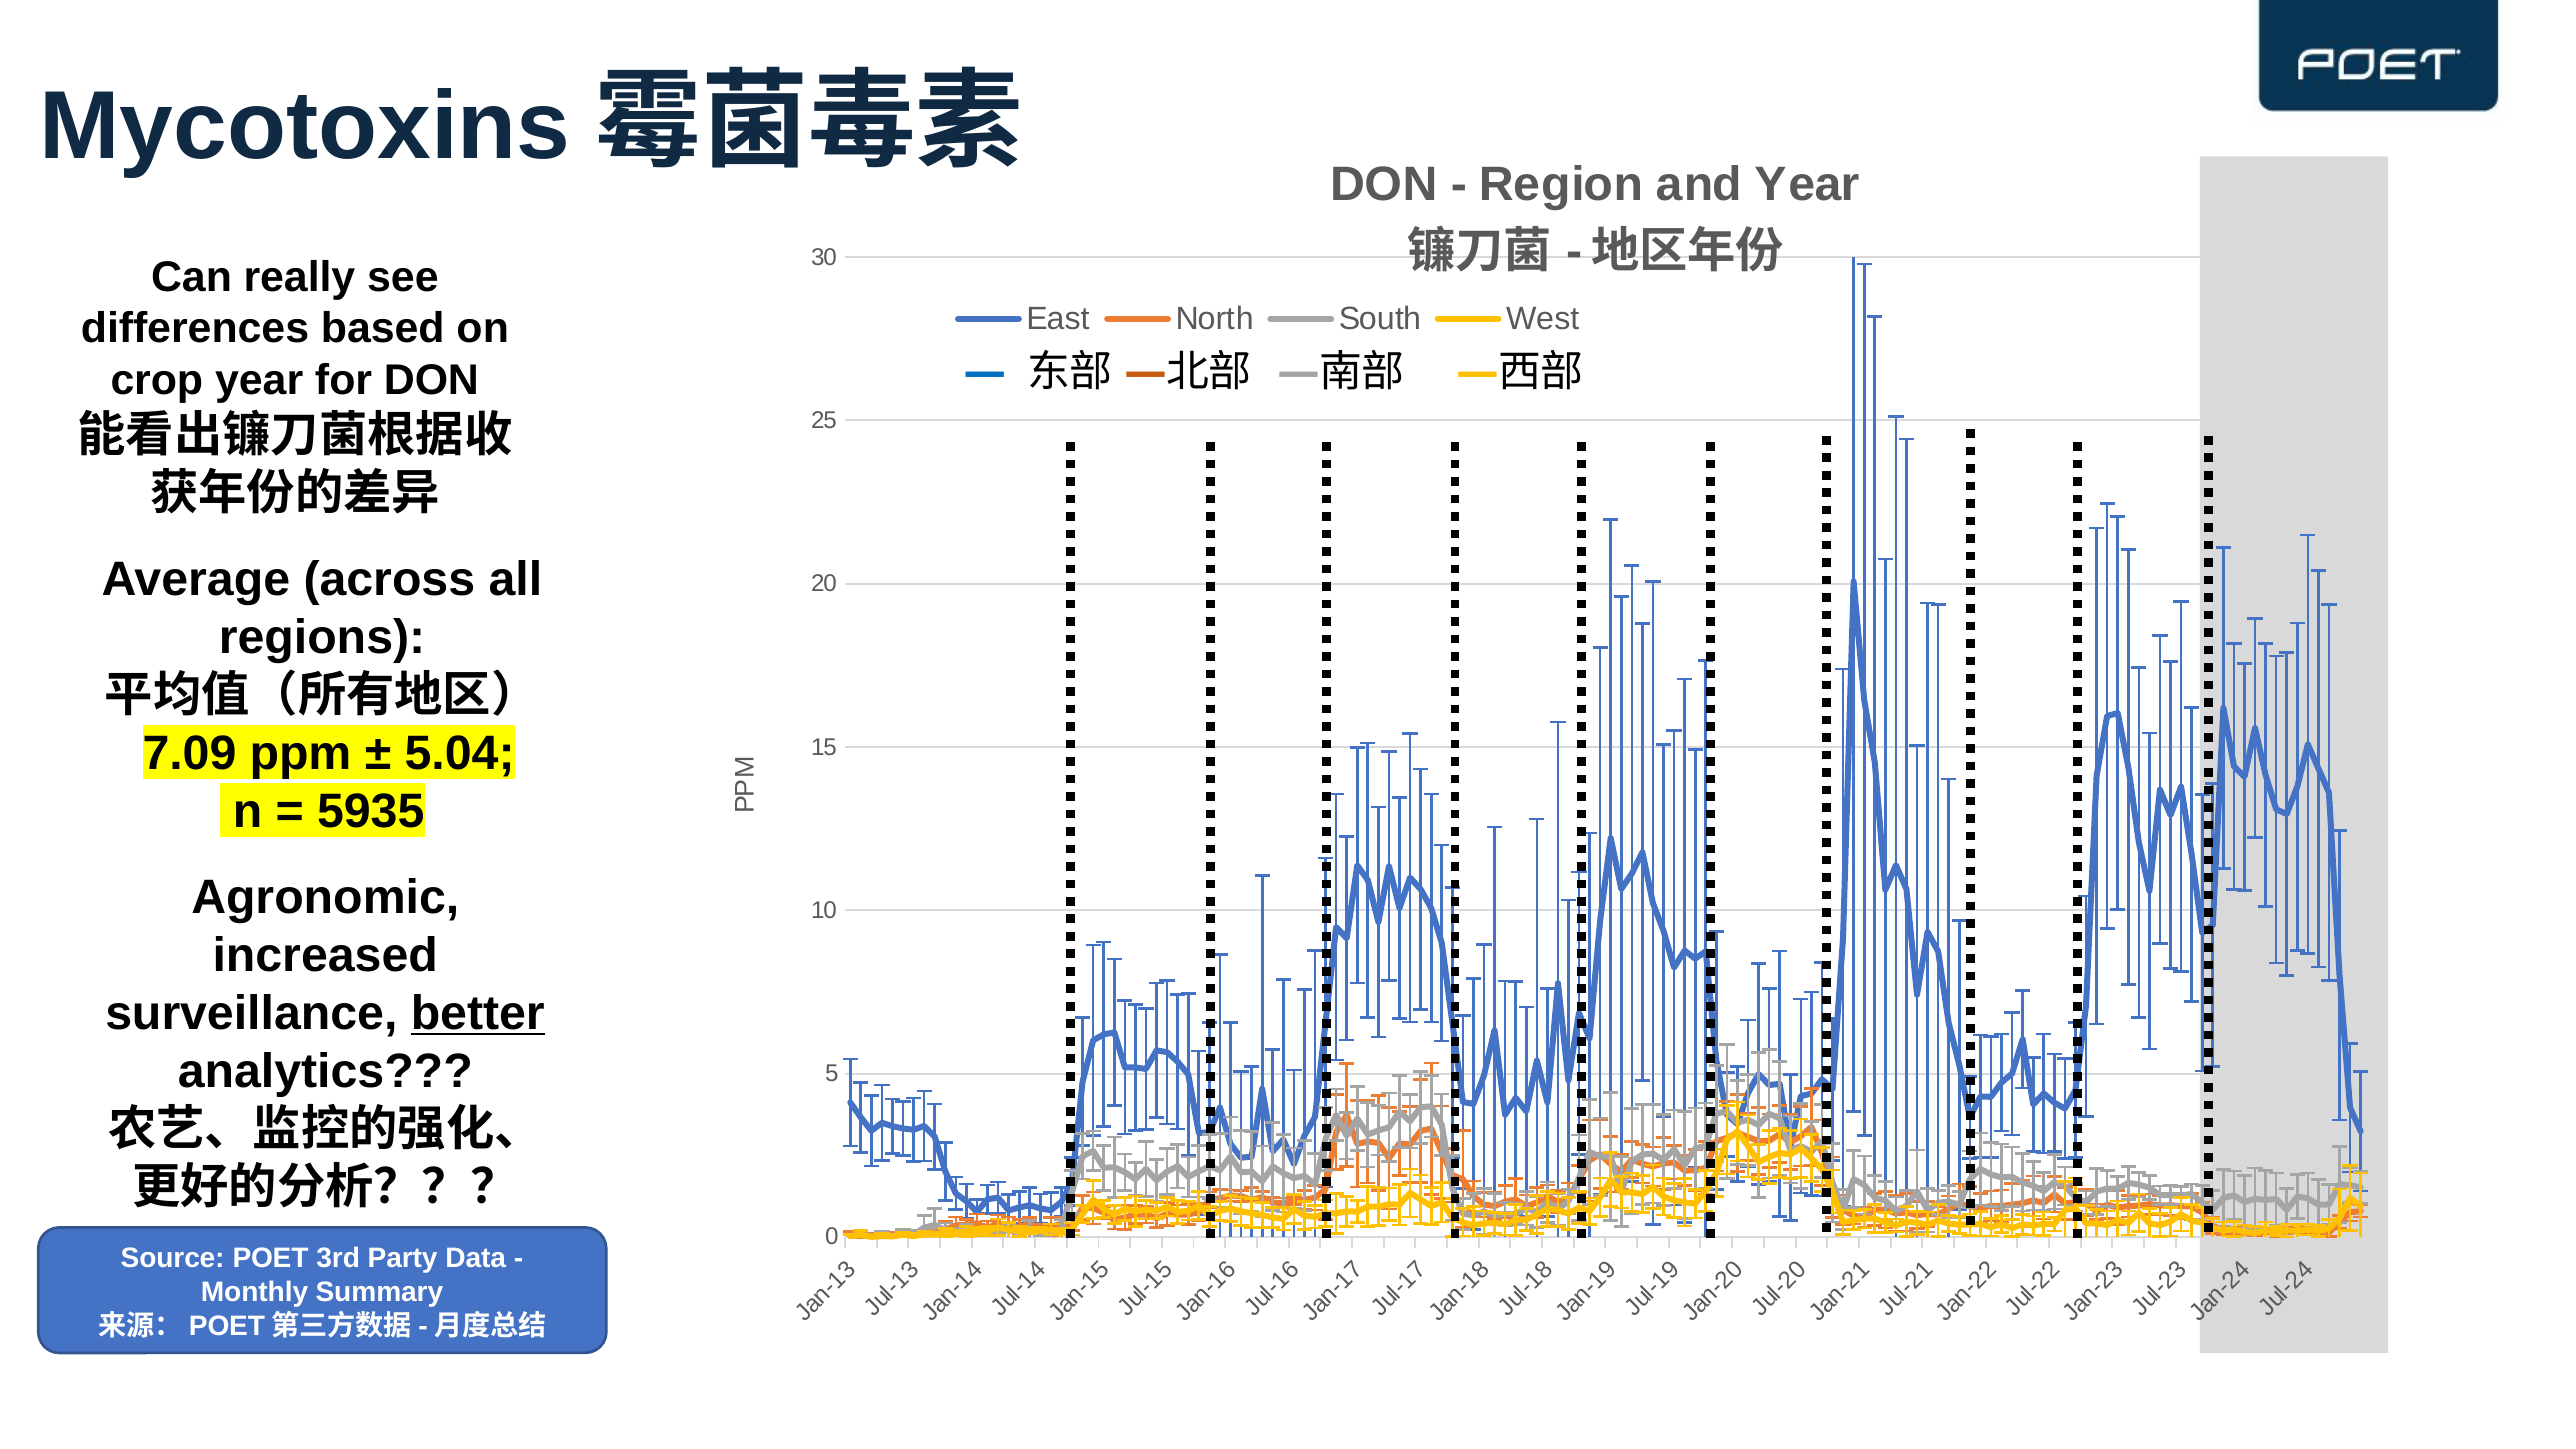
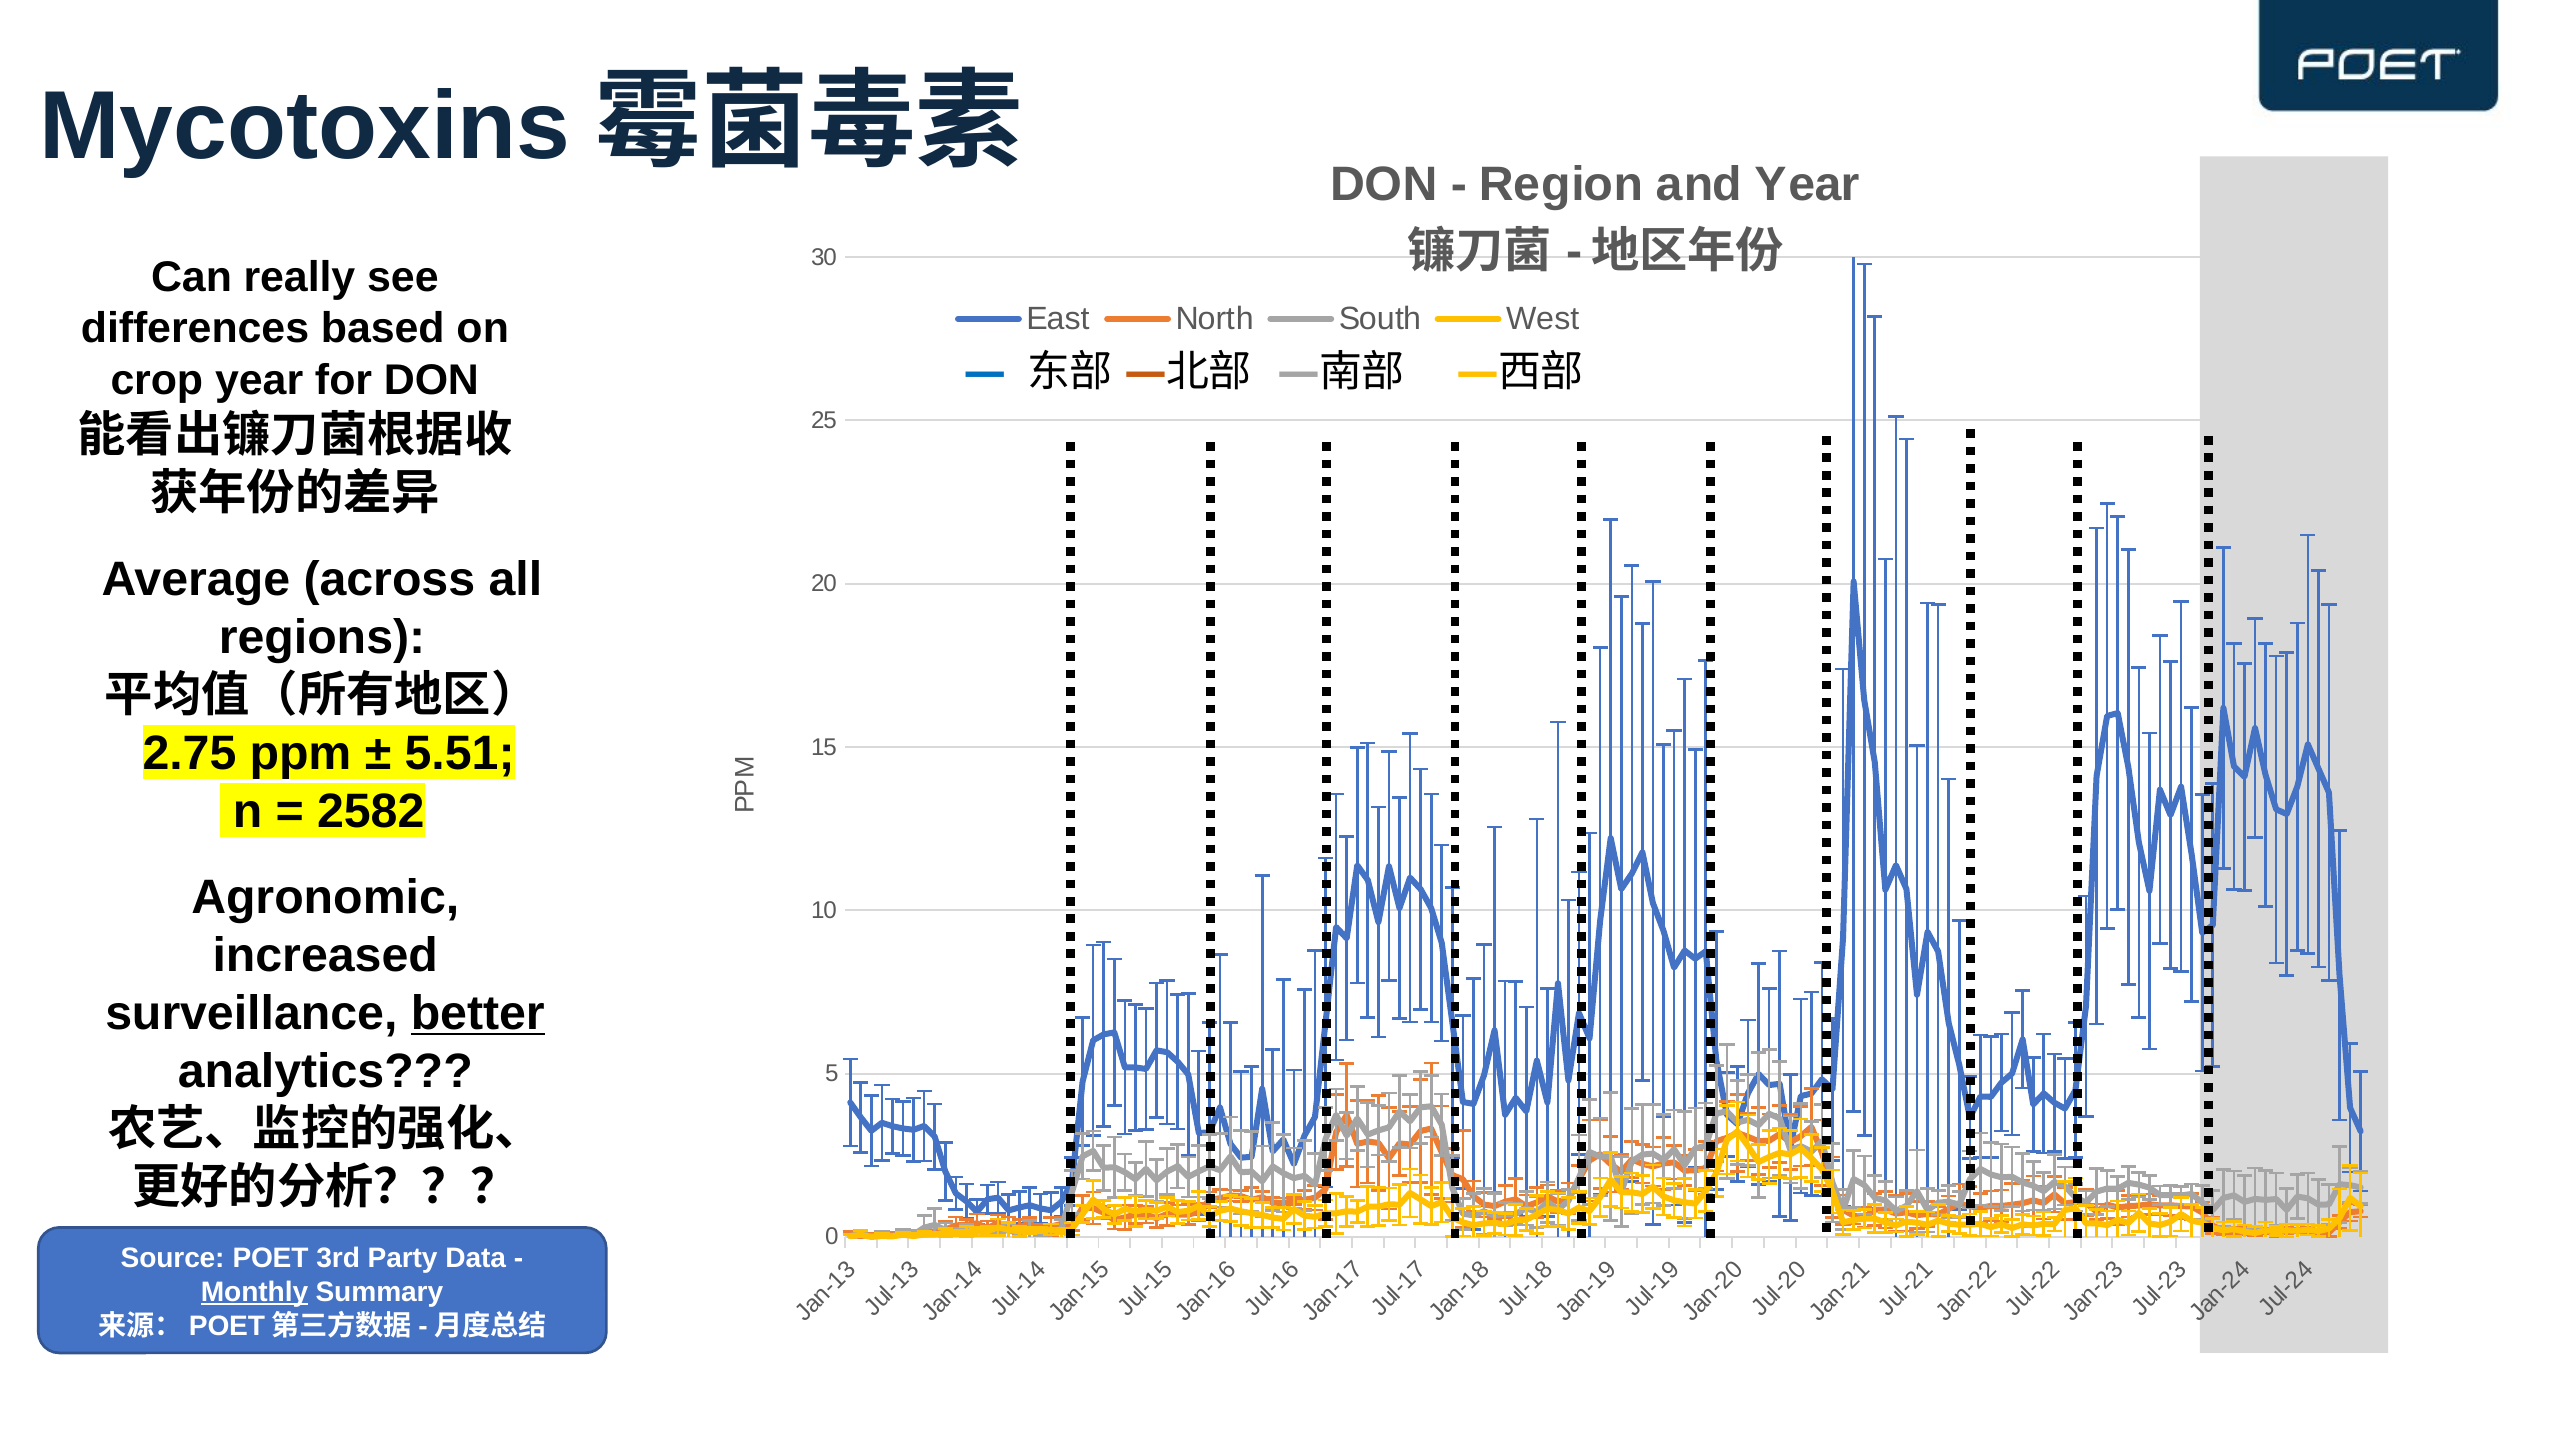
7.09: 7.09 -> 2.75
5.04: 5.04 -> 5.51
5935: 5935 -> 2582
Monthly underline: none -> present
